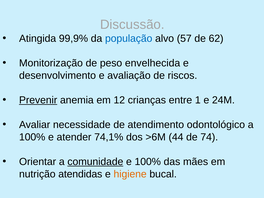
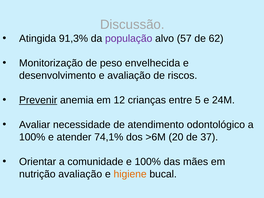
99,9%: 99,9% -> 91,3%
população colour: blue -> purple
1: 1 -> 5
44: 44 -> 20
74: 74 -> 37
comunidade underline: present -> none
nutrição atendidas: atendidas -> avaliação
